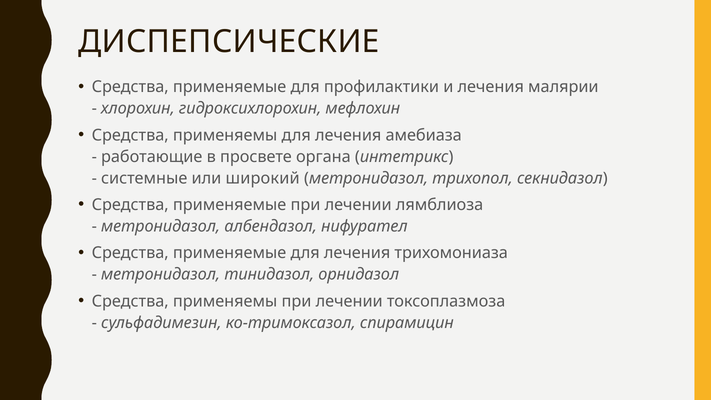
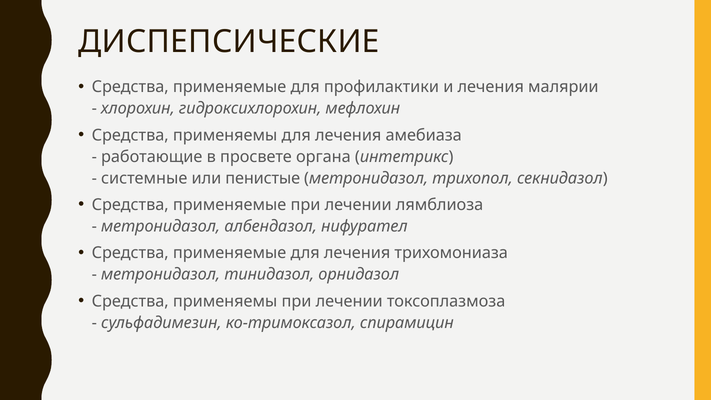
широкий: широкий -> пенистые
